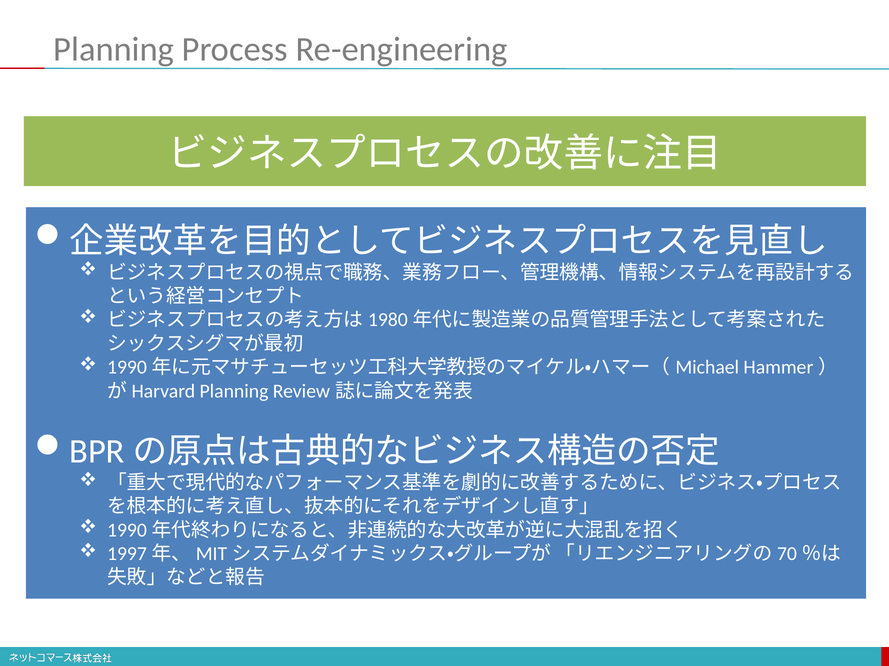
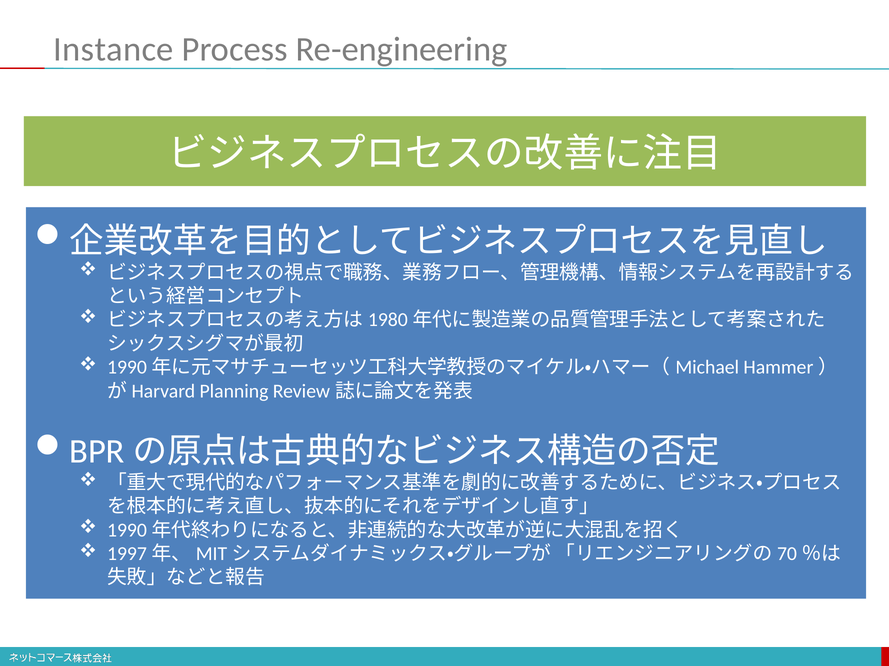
Planning at (114, 49): Planning -> Instance
